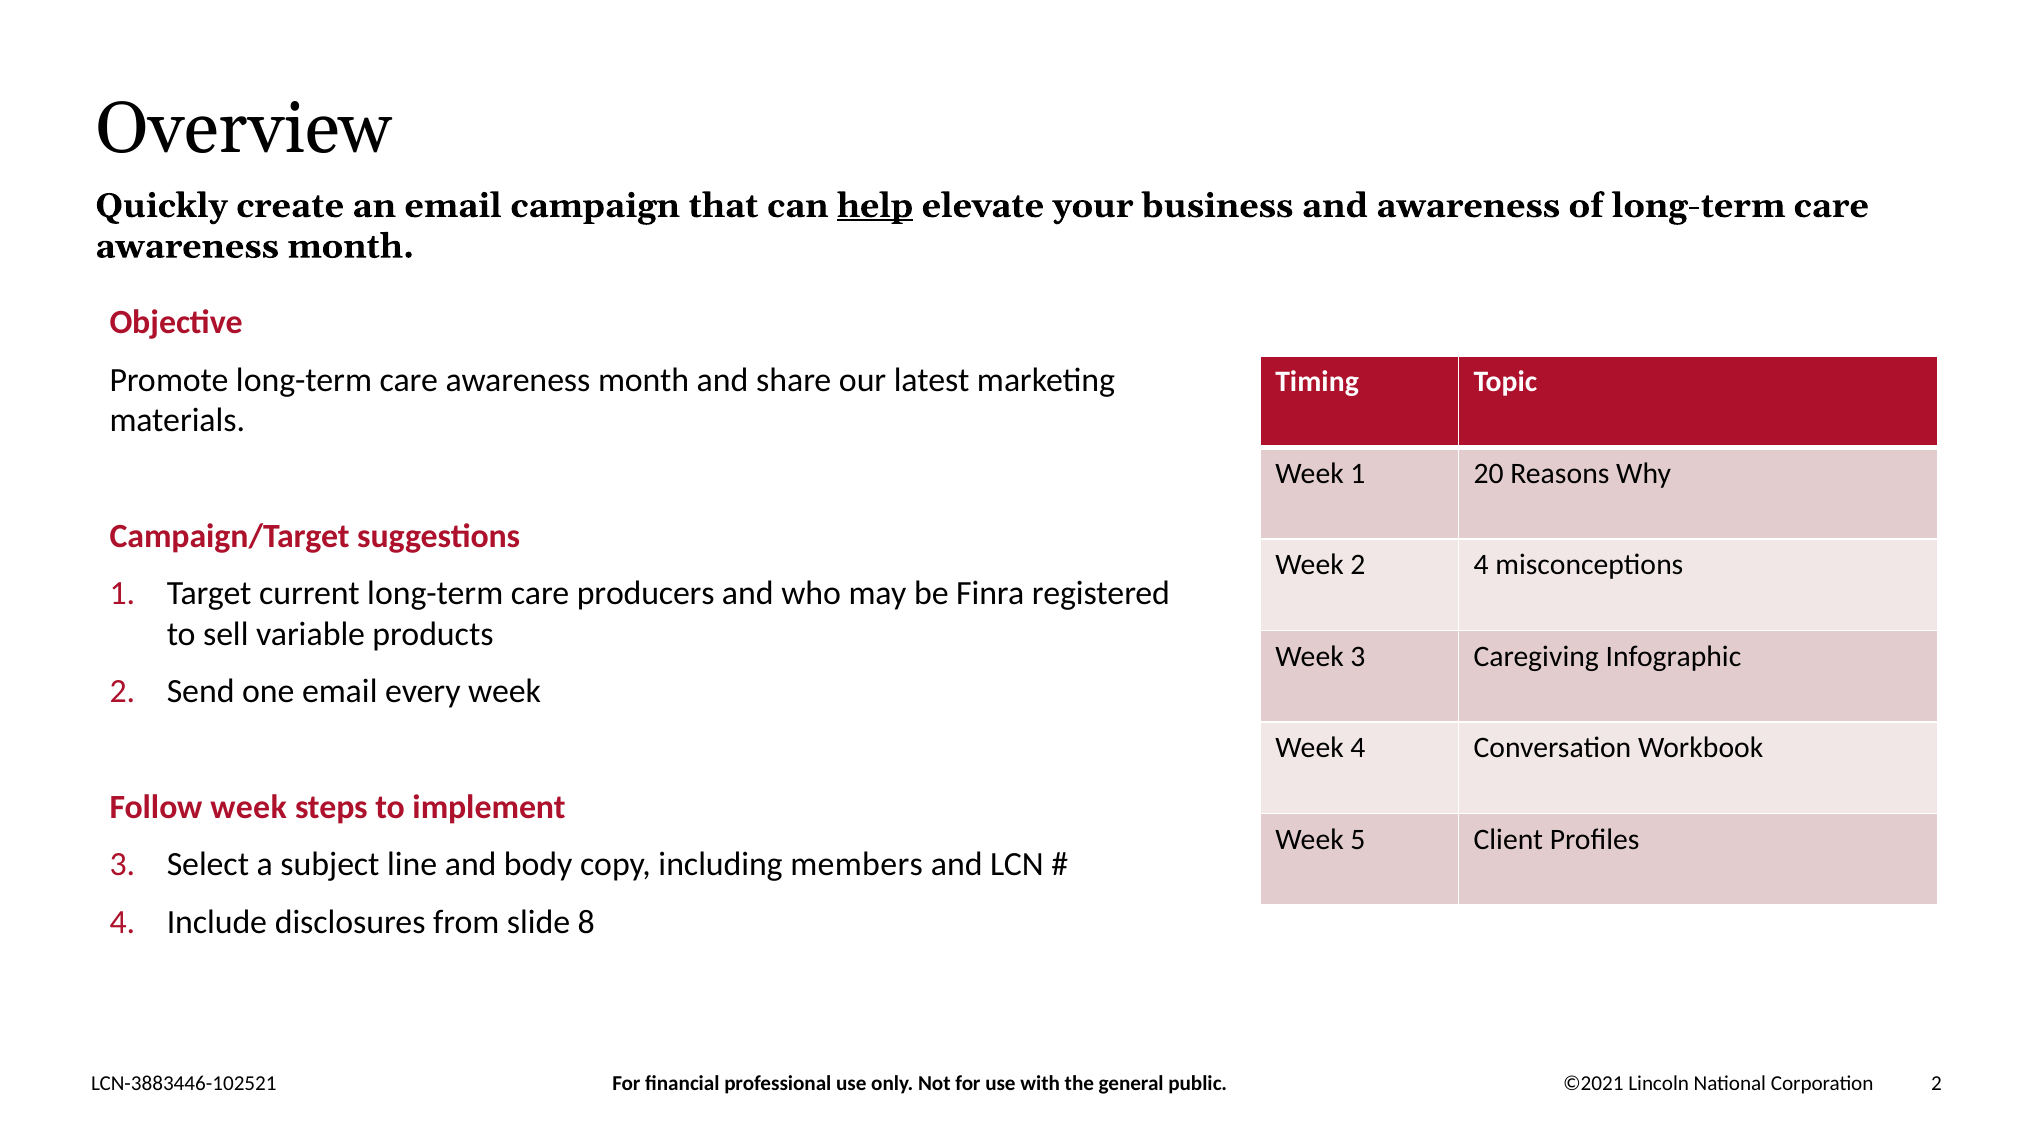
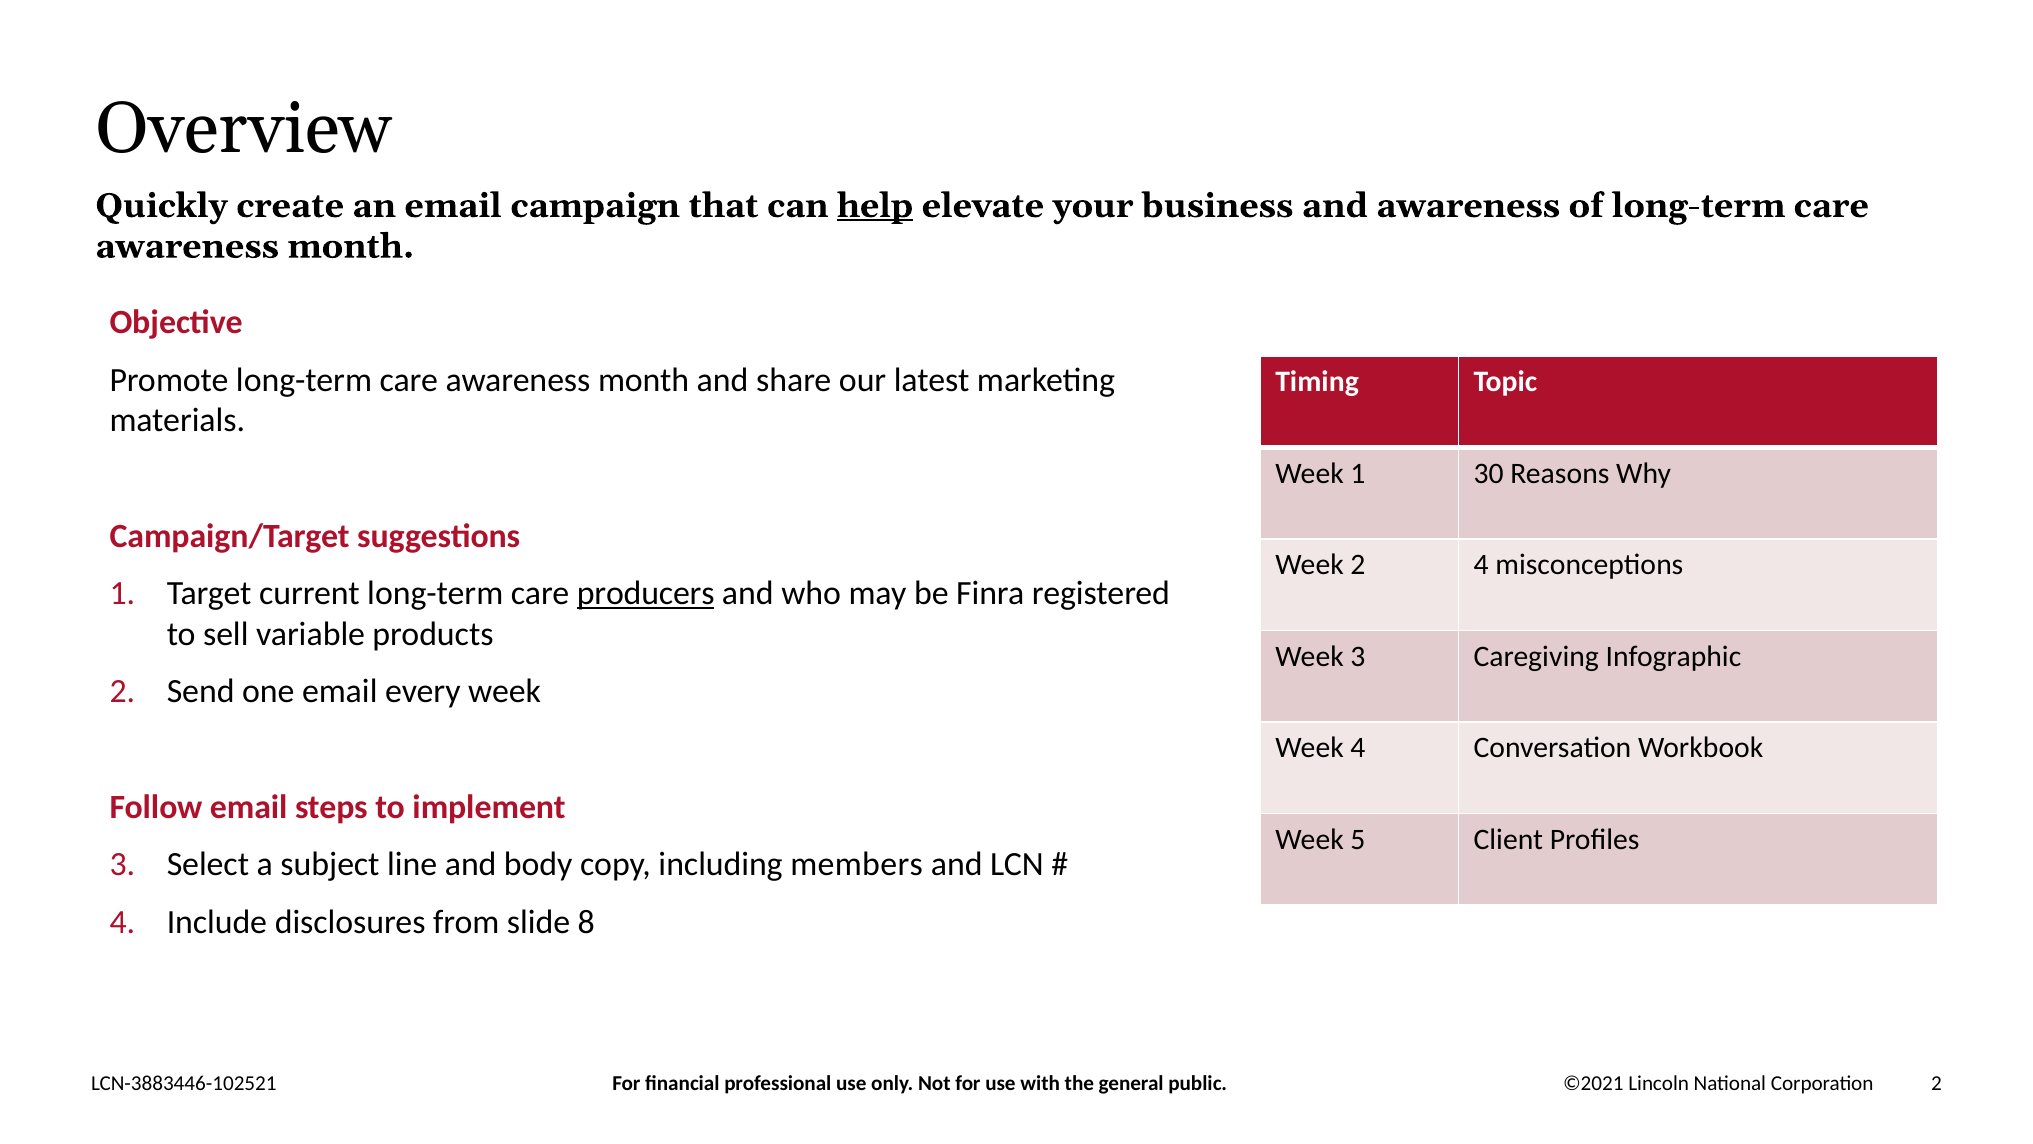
20: 20 -> 30
producers underline: none -> present
Follow week: week -> email
